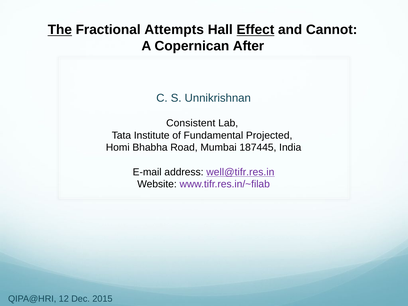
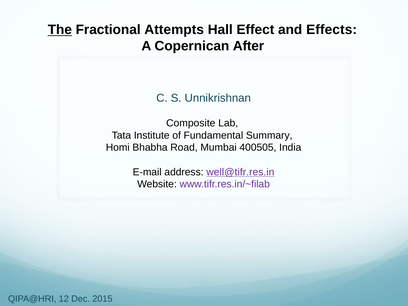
Effect underline: present -> none
Cannot: Cannot -> Effects
Consistent: Consistent -> Composite
Projected: Projected -> Summary
187445: 187445 -> 400505
